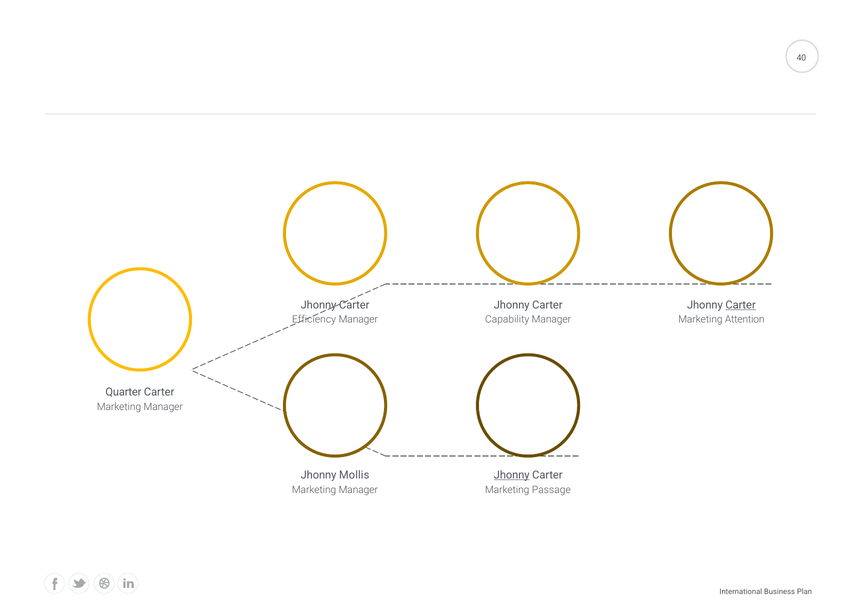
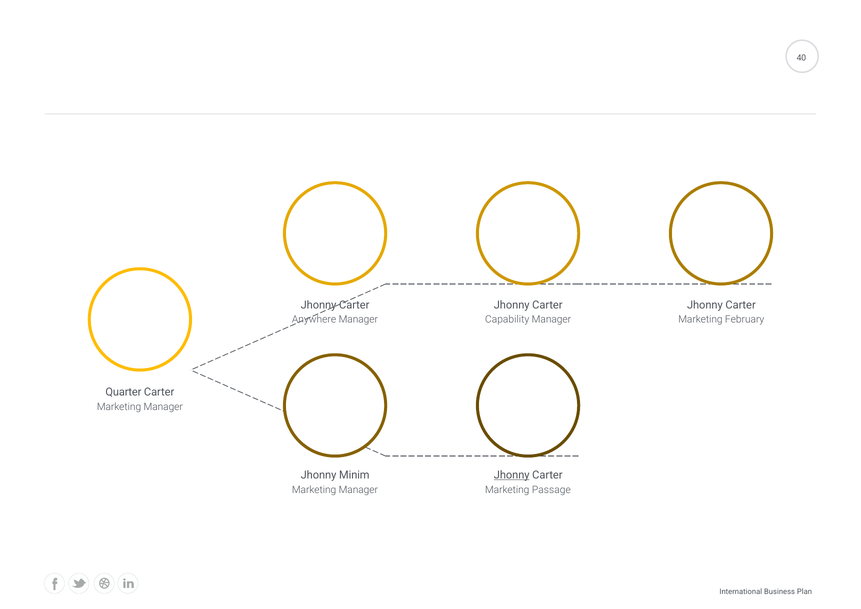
Carter at (741, 305) underline: present -> none
Efficiency: Efficiency -> Anywhere
Attention: Attention -> February
Mollis: Mollis -> Minim
